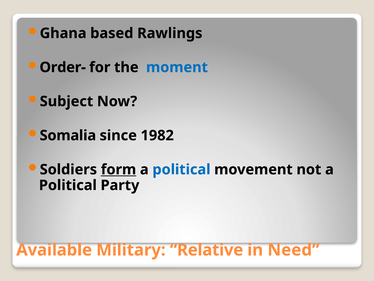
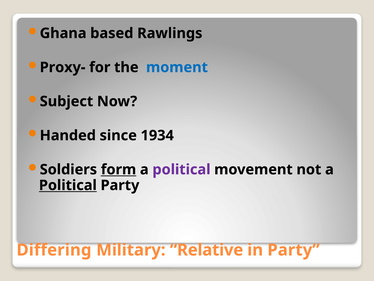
Order-: Order- -> Proxy-
Somalia: Somalia -> Handed
1982: 1982 -> 1934
political at (181, 169) colour: blue -> purple
Political at (68, 185) underline: none -> present
Available: Available -> Differing
in Need: Need -> Party
